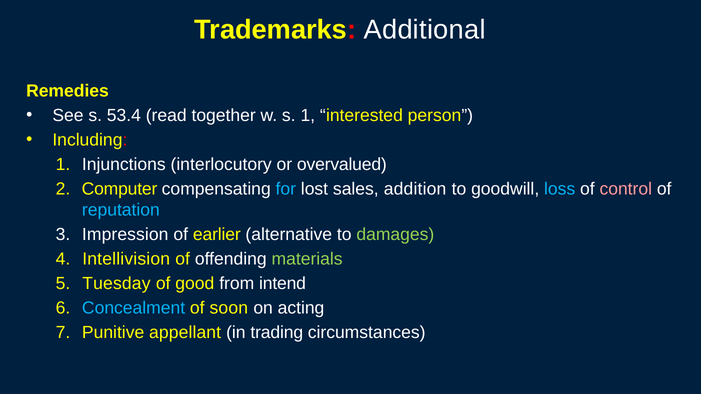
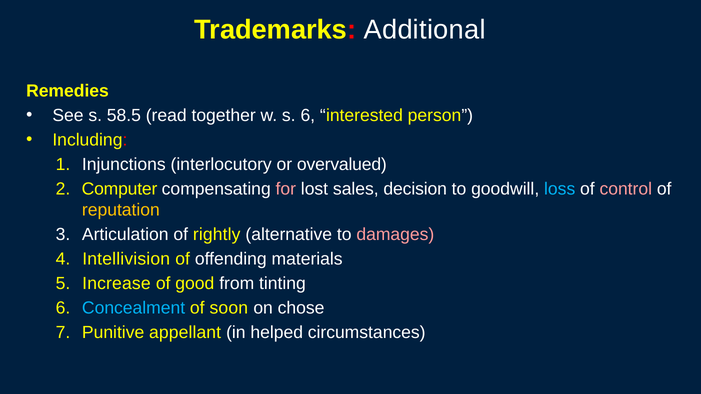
53.4: 53.4 -> 58.5
s 1: 1 -> 6
for colour: light blue -> pink
addition: addition -> decision
reputation colour: light blue -> yellow
Impression: Impression -> Articulation
earlier: earlier -> rightly
damages colour: light green -> pink
materials colour: light green -> white
Tuesday: Tuesday -> Increase
intend: intend -> tinting
acting: acting -> chose
trading: trading -> helped
